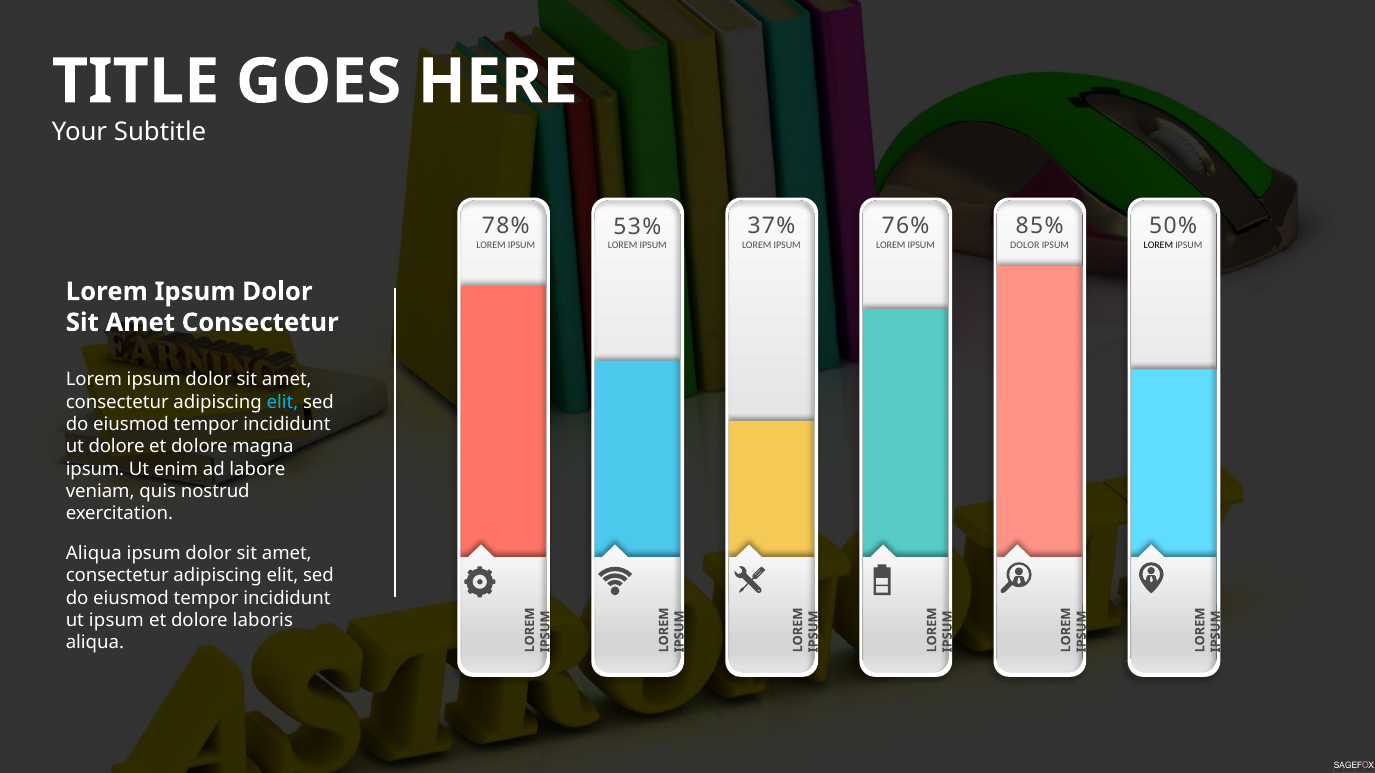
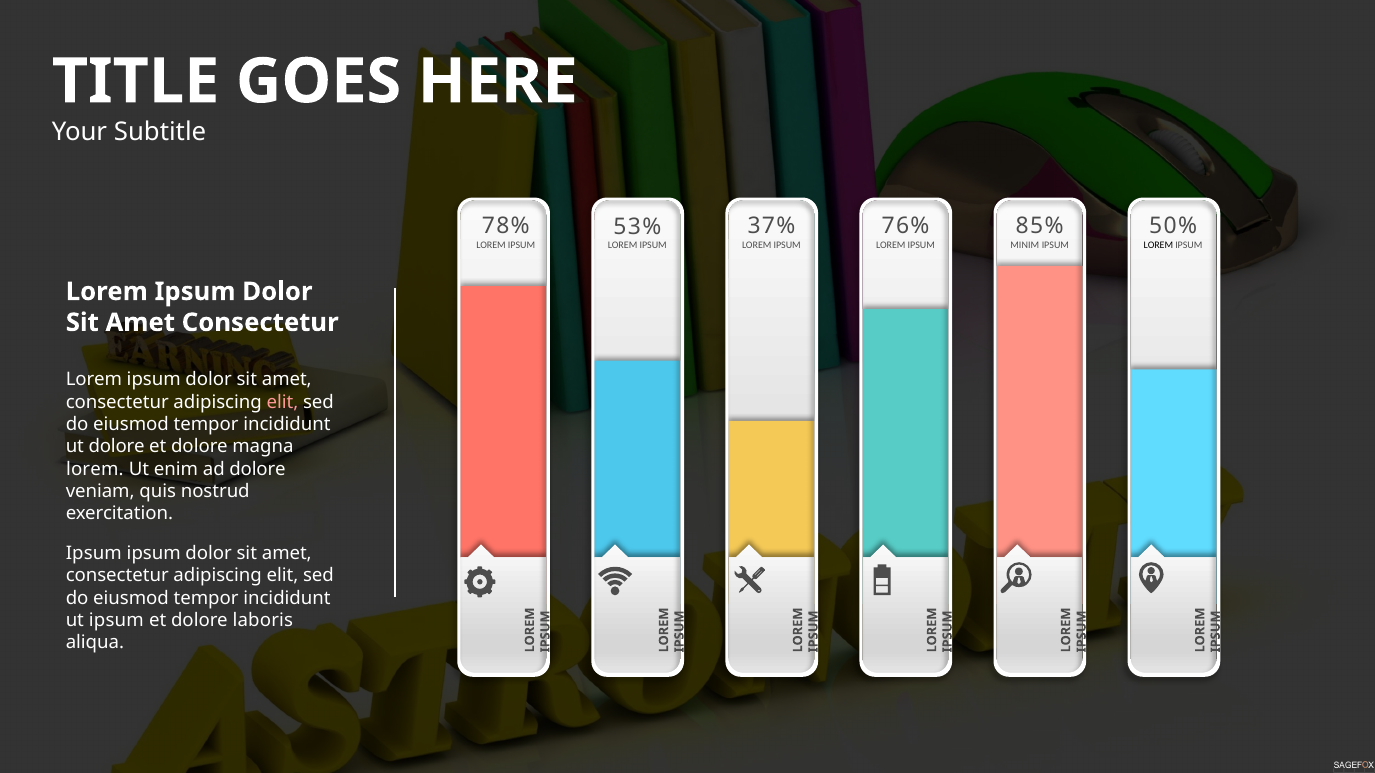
DOLOR at (1025, 245): DOLOR -> MINIM
elit at (283, 402) colour: light blue -> pink
ipsum at (95, 469): ipsum -> lorem
ad labore: labore -> dolore
Aliqua at (94, 554): Aliqua -> Ipsum
